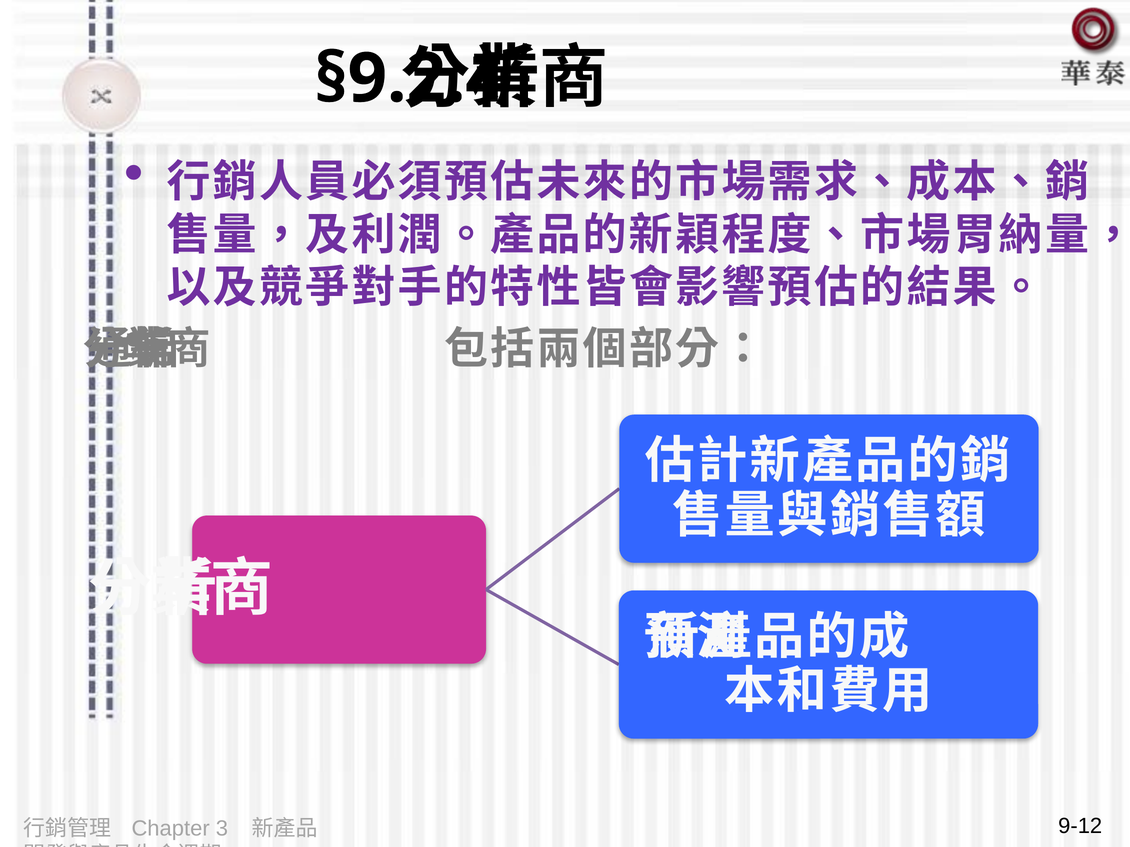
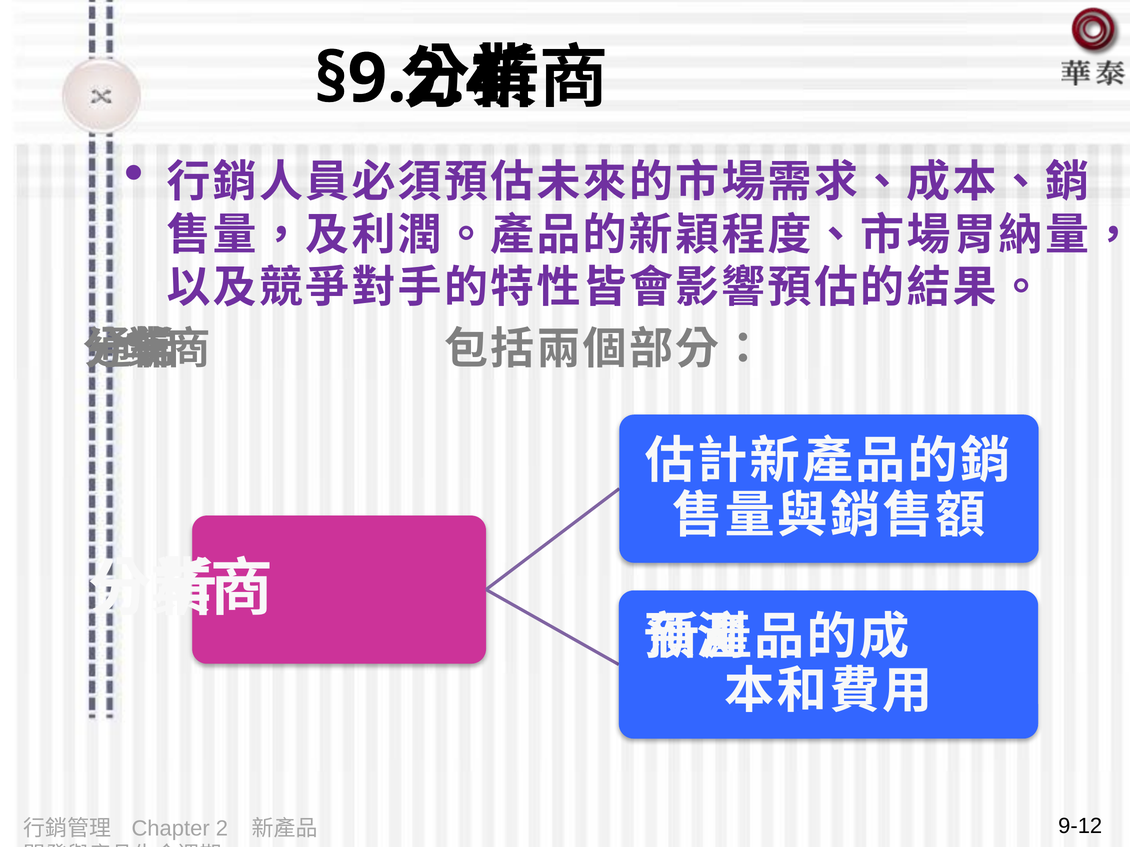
3: 3 -> 2
